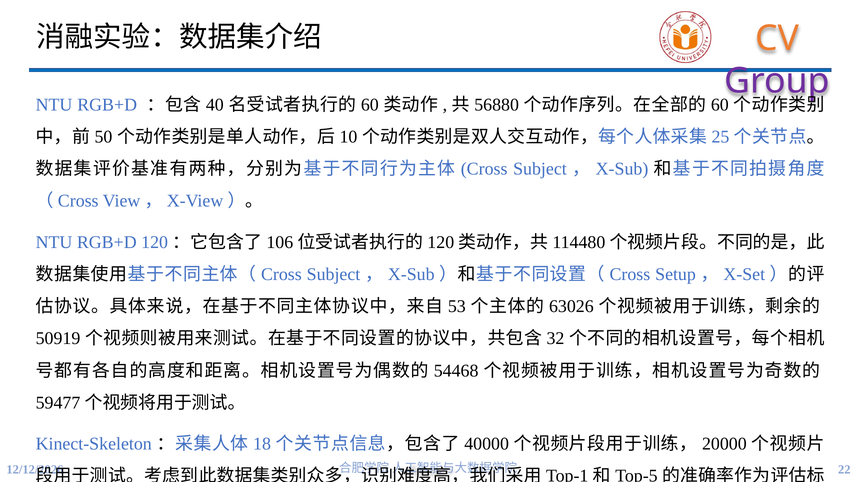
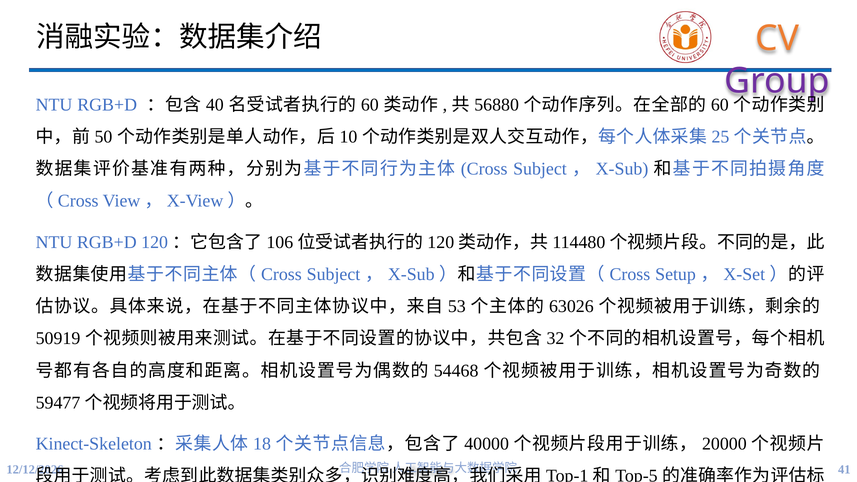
22: 22 -> 41
